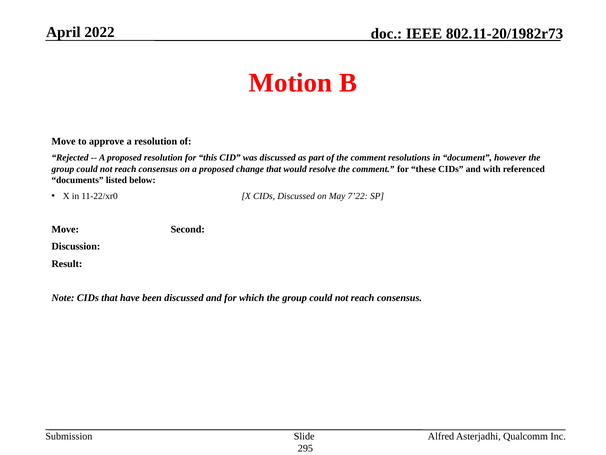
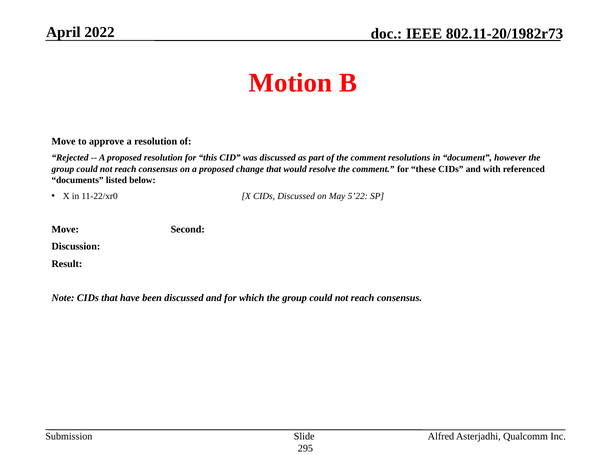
7’22: 7’22 -> 5’22
